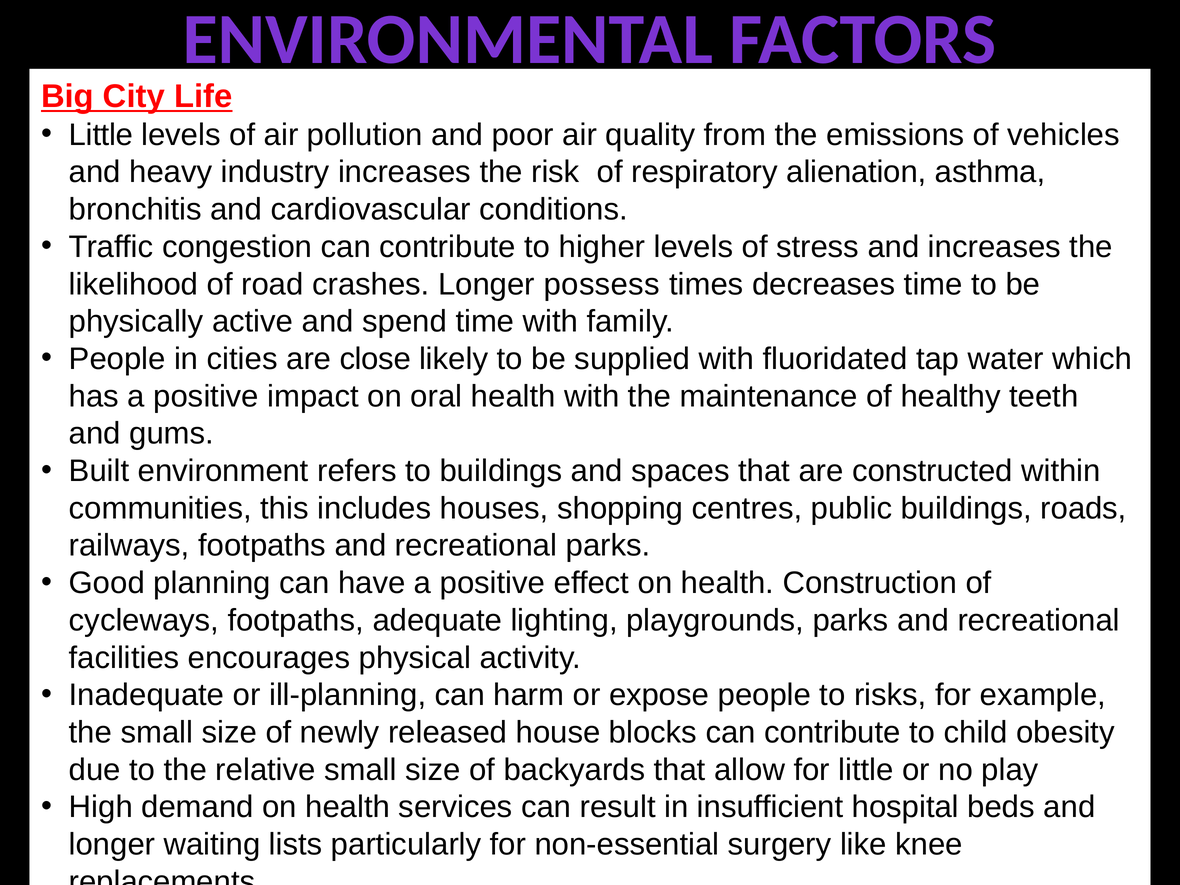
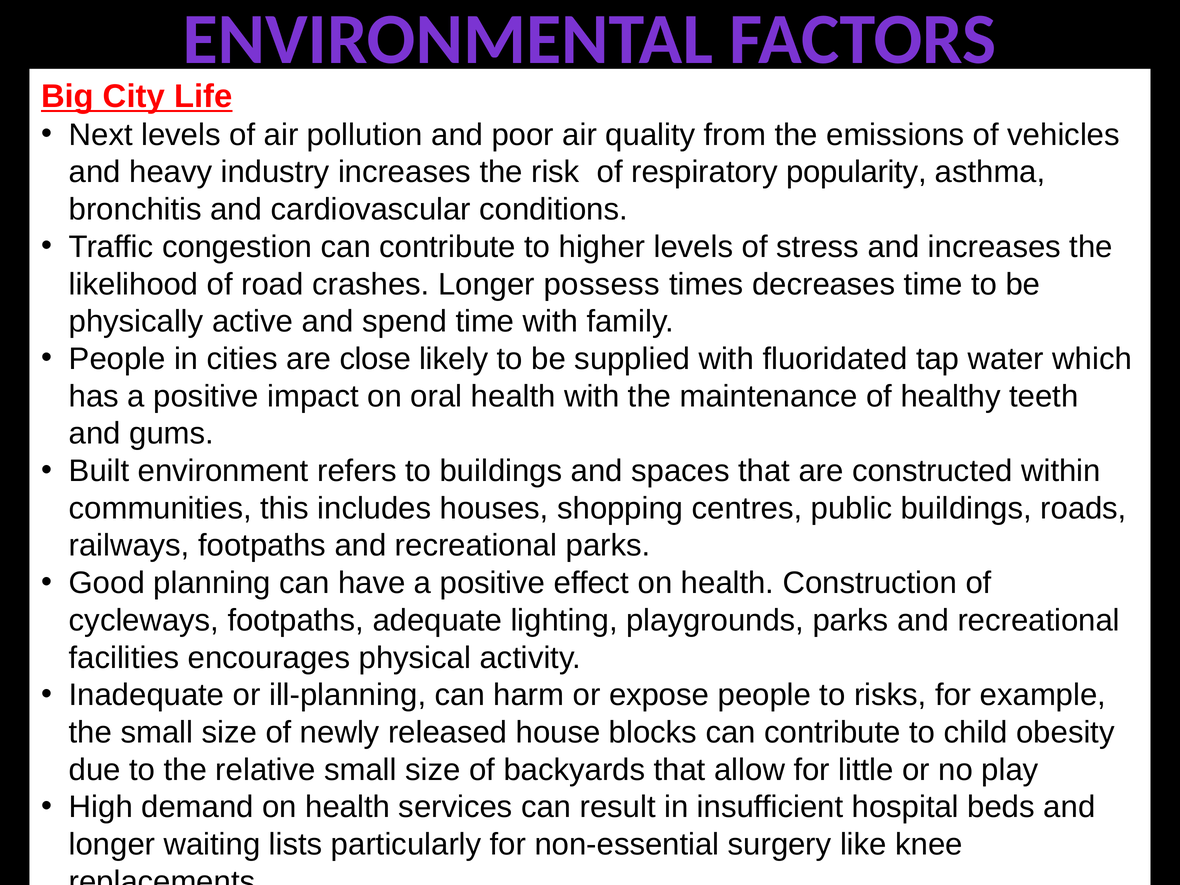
Little at (101, 135): Little -> Next
alienation: alienation -> popularity
